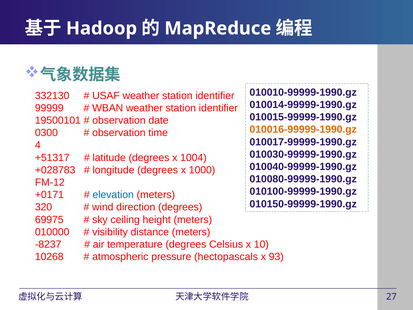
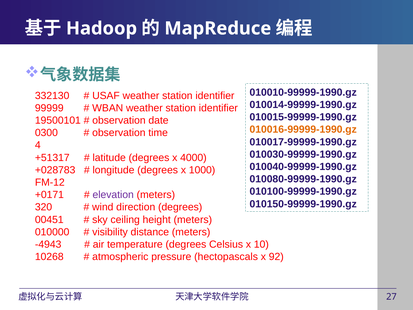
1004: 1004 -> 4000
elevation colour: blue -> purple
69975: 69975 -> 00451
-8237: -8237 -> -4943
93: 93 -> 92
